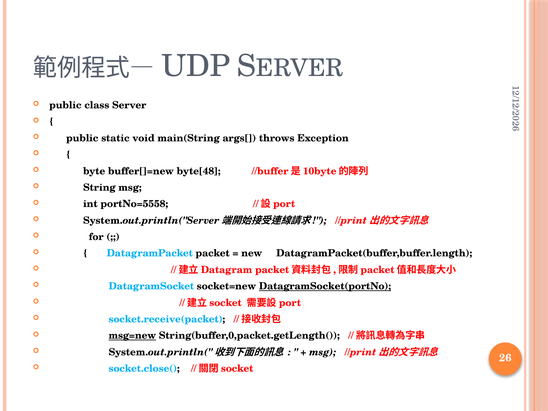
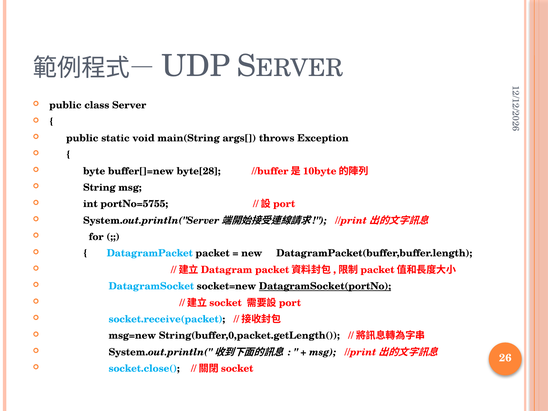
byte[48: byte[48 -> byte[28
portNo=5558: portNo=5558 -> portNo=5755
msg=new underline: present -> none
